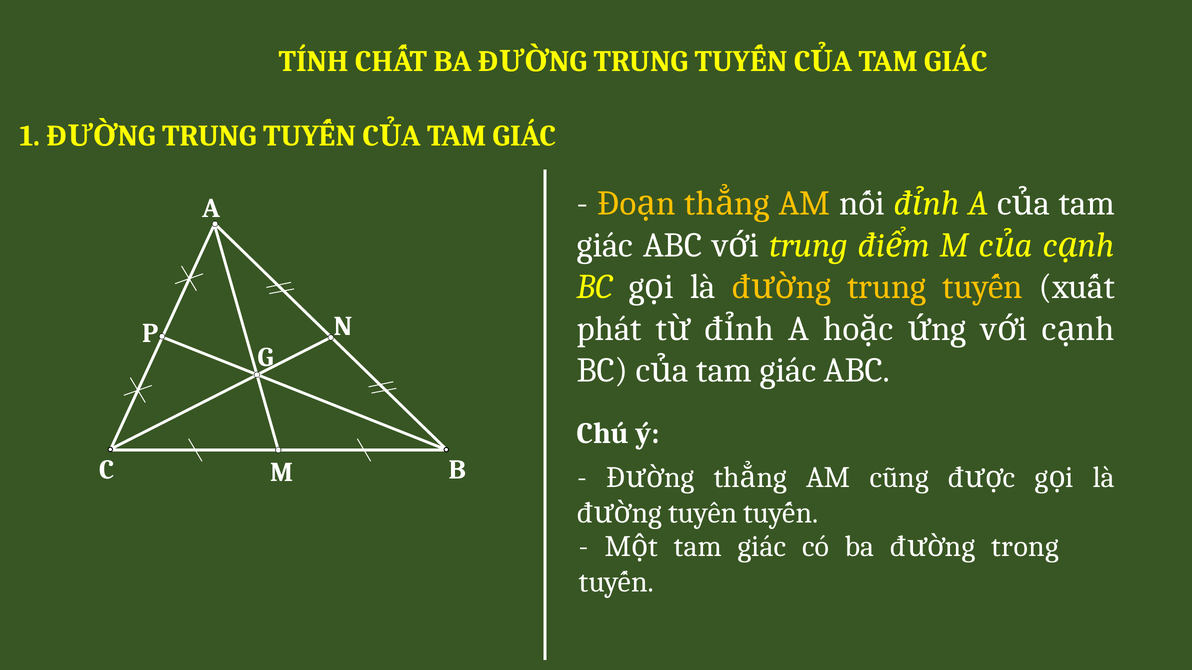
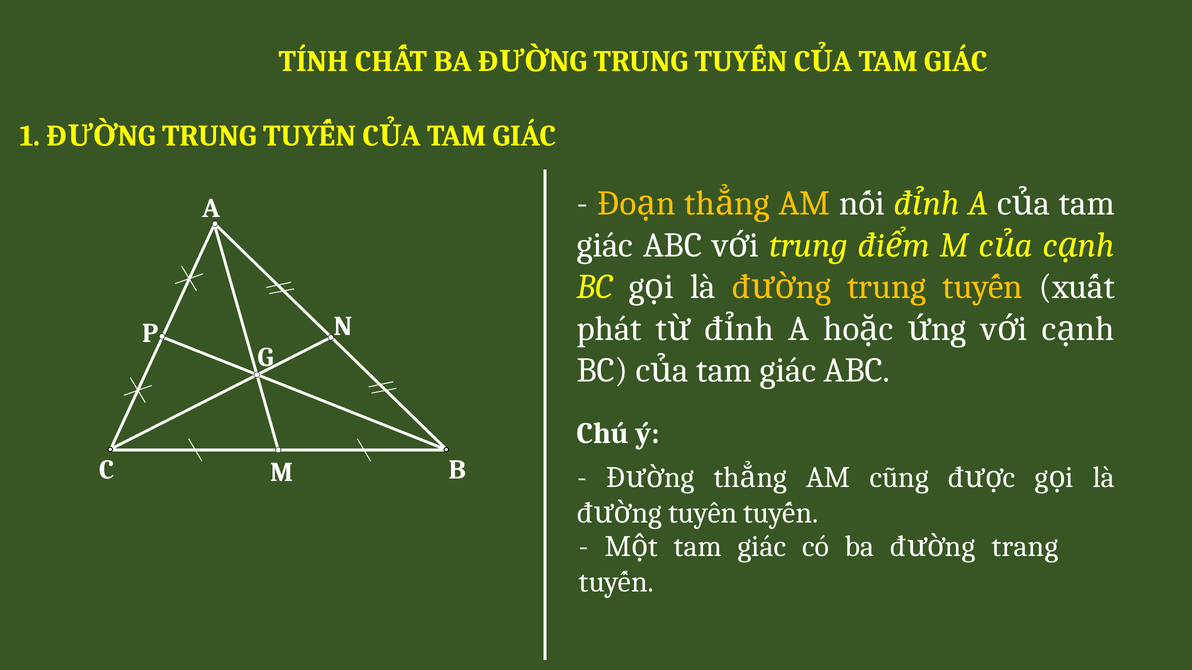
trong: trong -> trang
